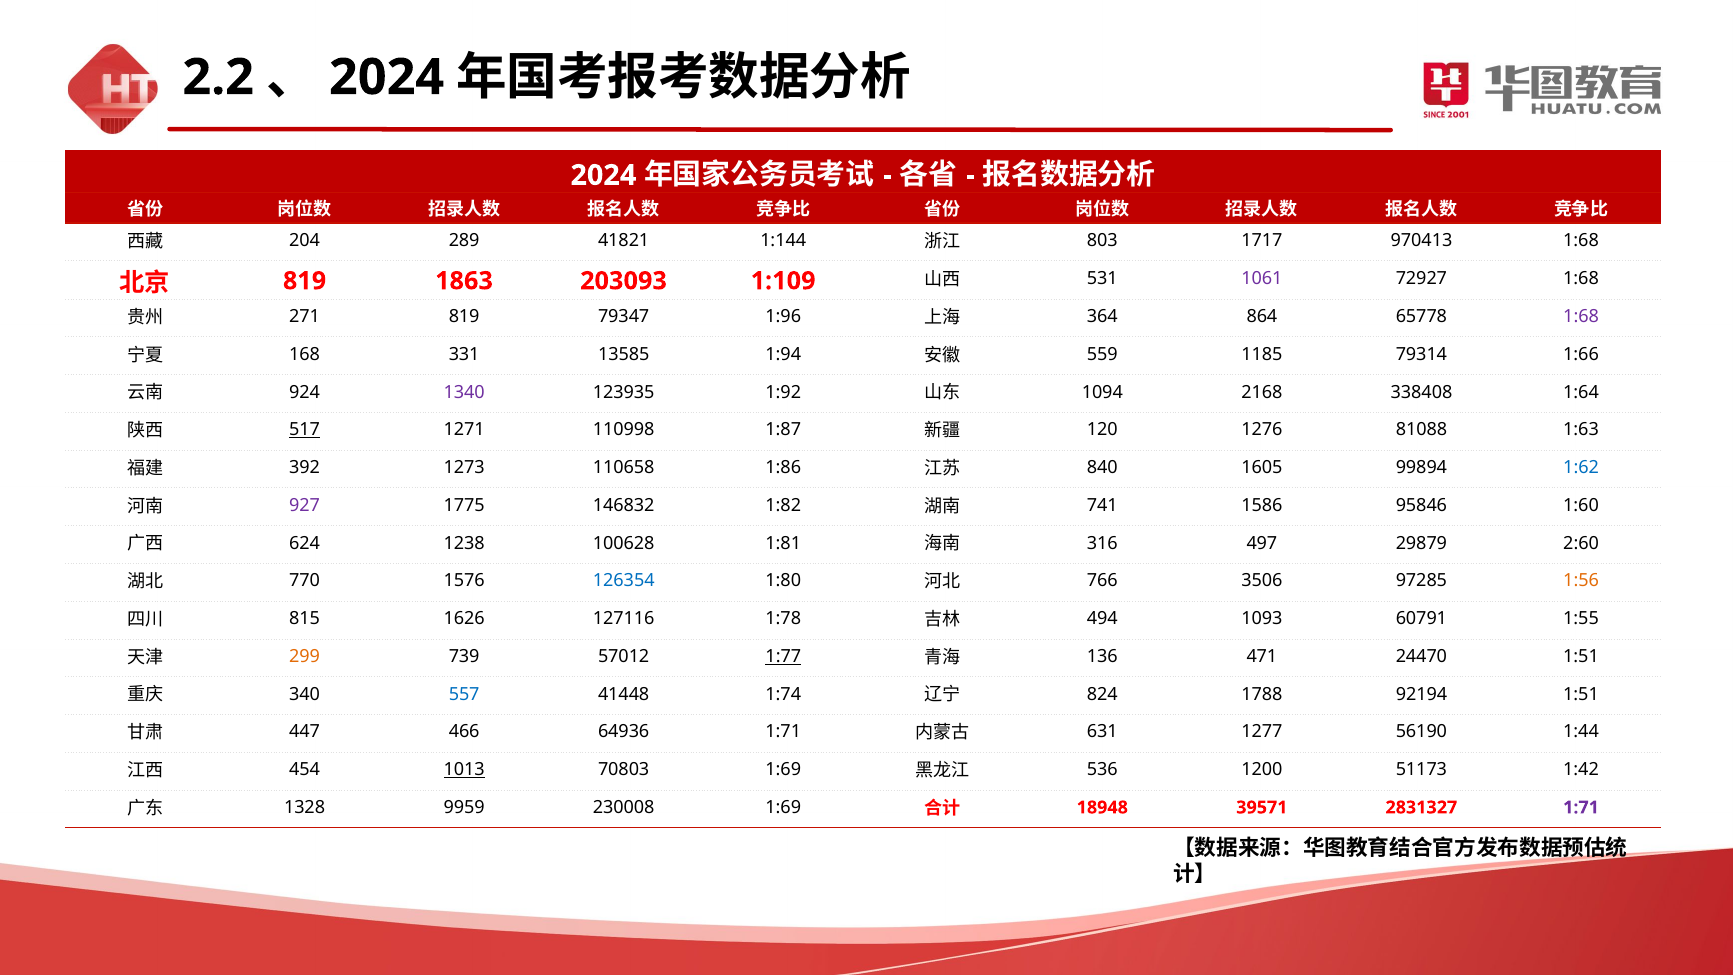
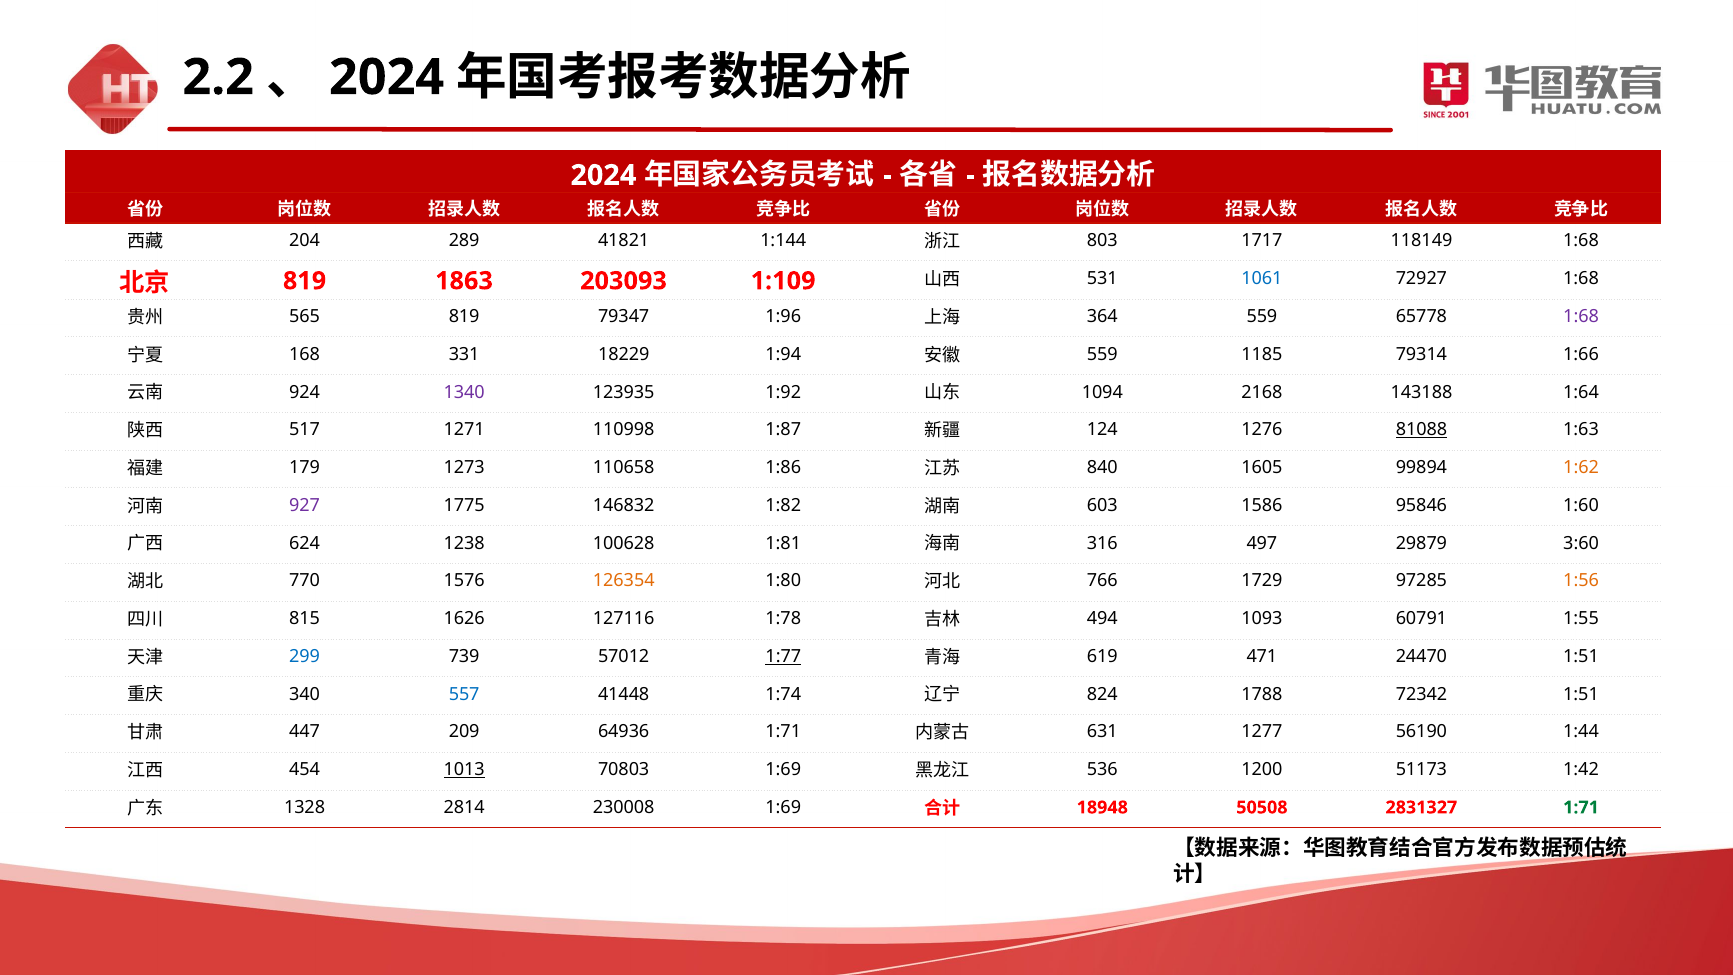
970413: 970413 -> 118149
1061 colour: purple -> blue
271: 271 -> 565
364 864: 864 -> 559
13585: 13585 -> 18229
338408: 338408 -> 143188
517 underline: present -> none
120: 120 -> 124
81088 underline: none -> present
392: 392 -> 179
1:62 colour: blue -> orange
741: 741 -> 603
2:60: 2:60 -> 3:60
126354 colour: blue -> orange
3506: 3506 -> 1729
299 colour: orange -> blue
136: 136 -> 619
92194: 92194 -> 72342
466: 466 -> 209
9959: 9959 -> 2814
39571: 39571 -> 50508
1:71 at (1581, 807) colour: purple -> green
